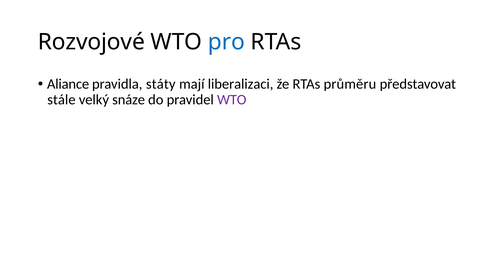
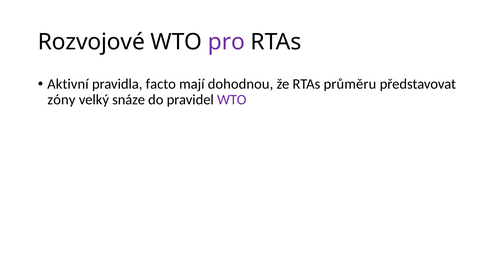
pro colour: blue -> purple
Aliance: Aliance -> Aktivní
státy: státy -> facto
liberalizaci: liberalizaci -> dohodnou
stále: stále -> zóny
